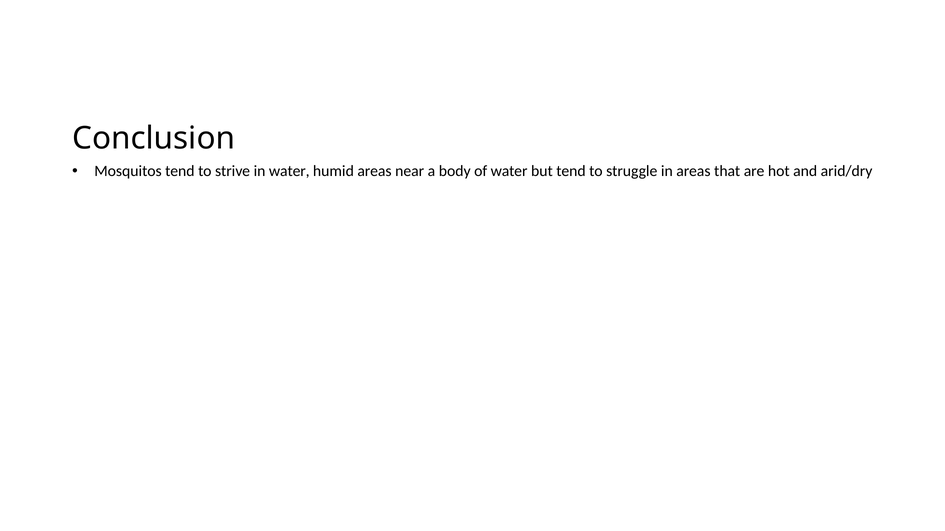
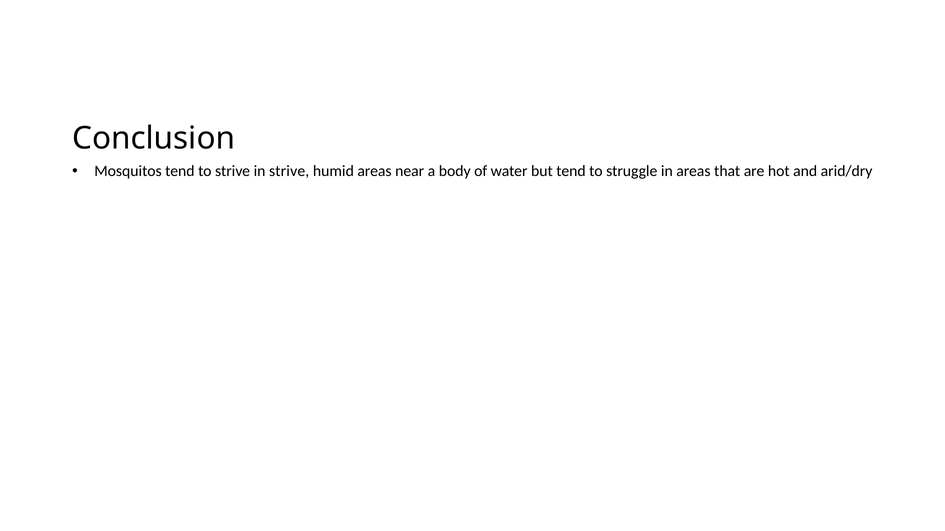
in water: water -> strive
